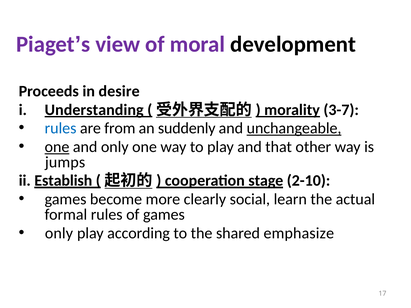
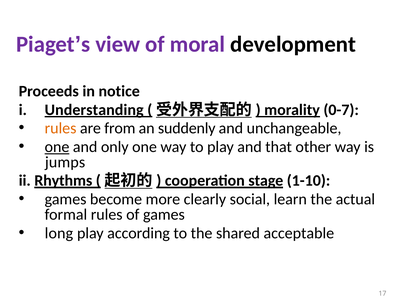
desire: desire -> notice
3-7: 3-7 -> 0-7
rules at (61, 128) colour: blue -> orange
unchangeable underline: present -> none
Establish: Establish -> Rhythms
2-10: 2-10 -> 1-10
only at (59, 233): only -> long
emphasize: emphasize -> acceptable
